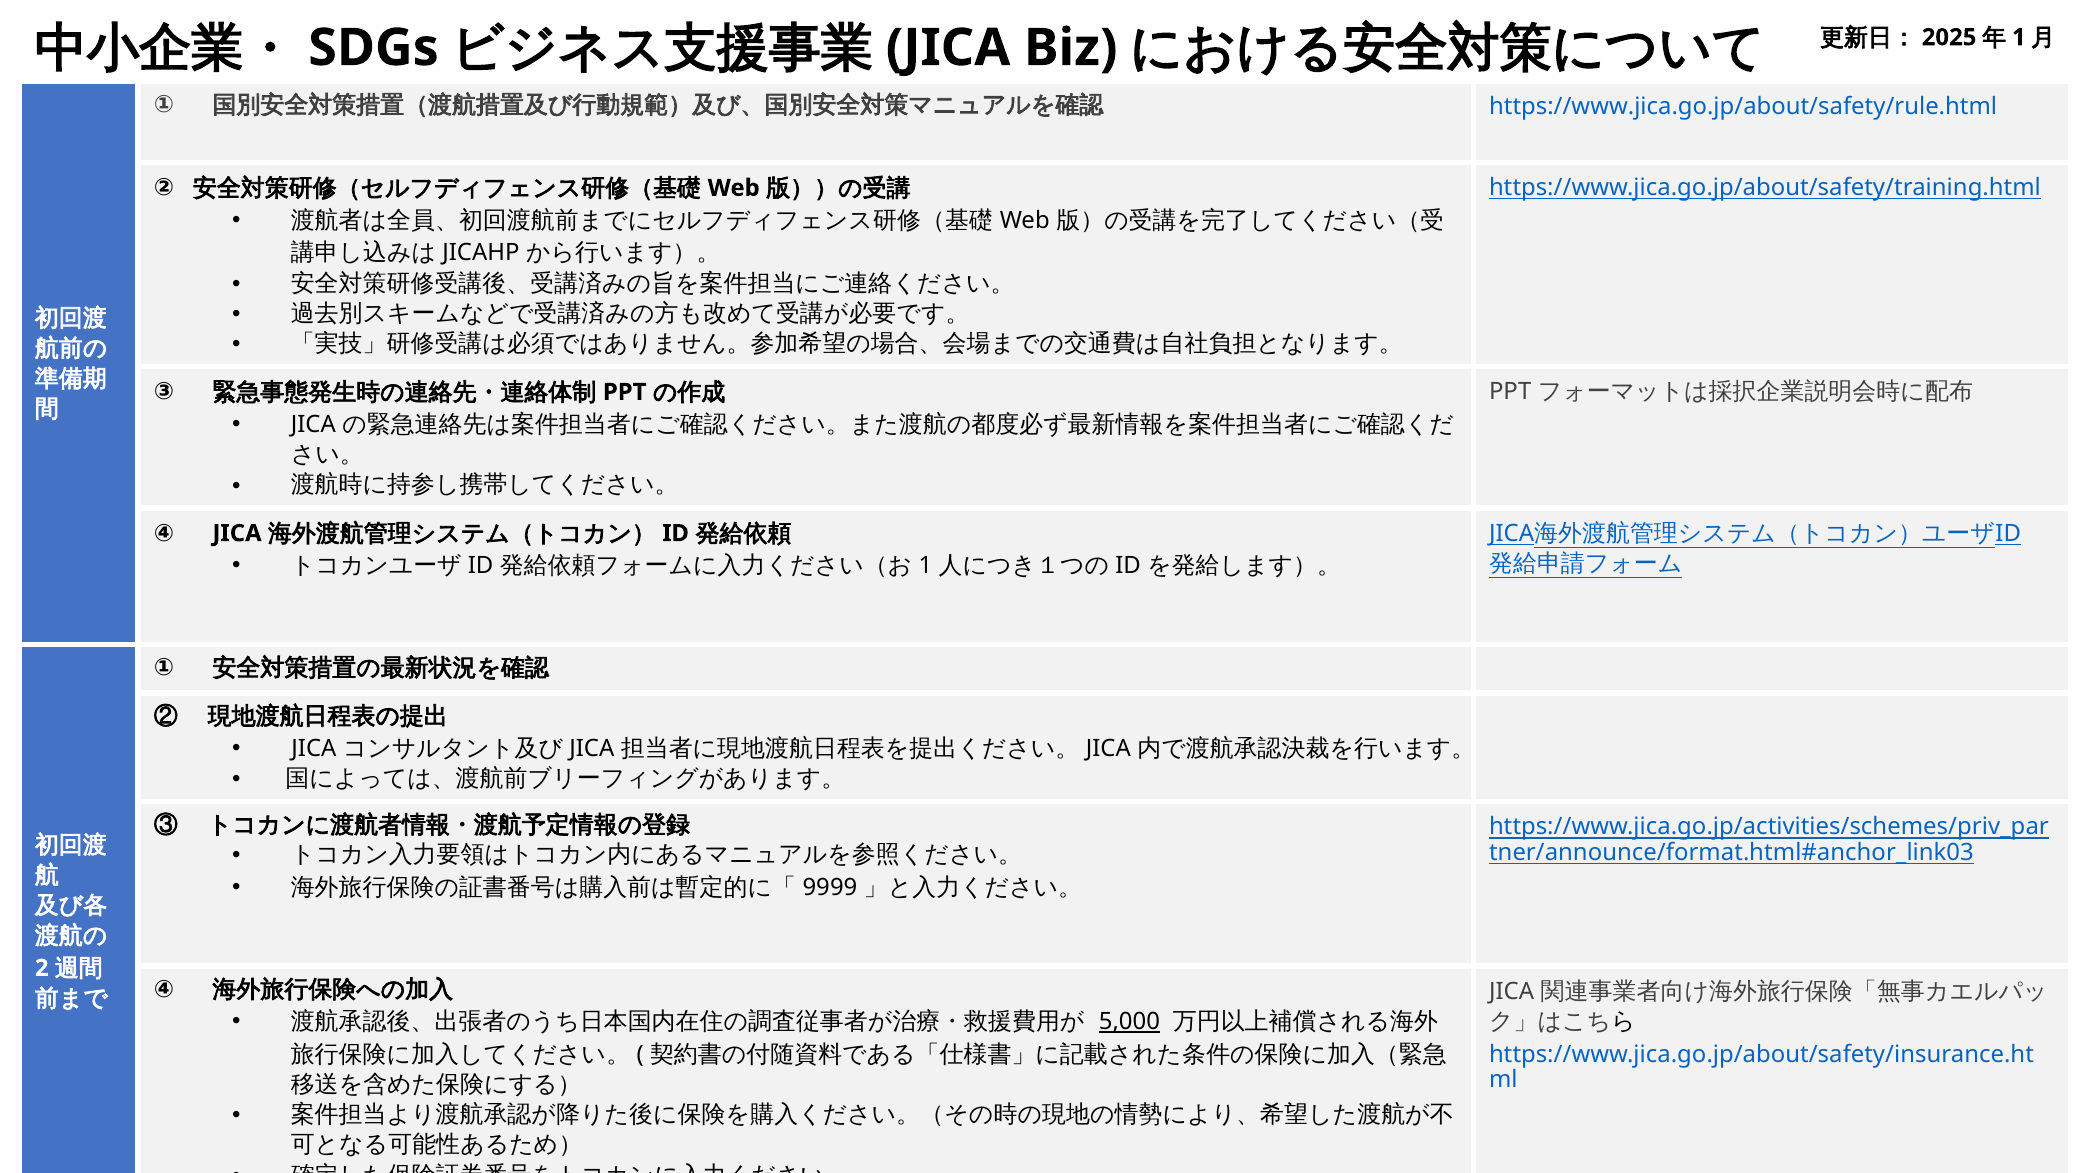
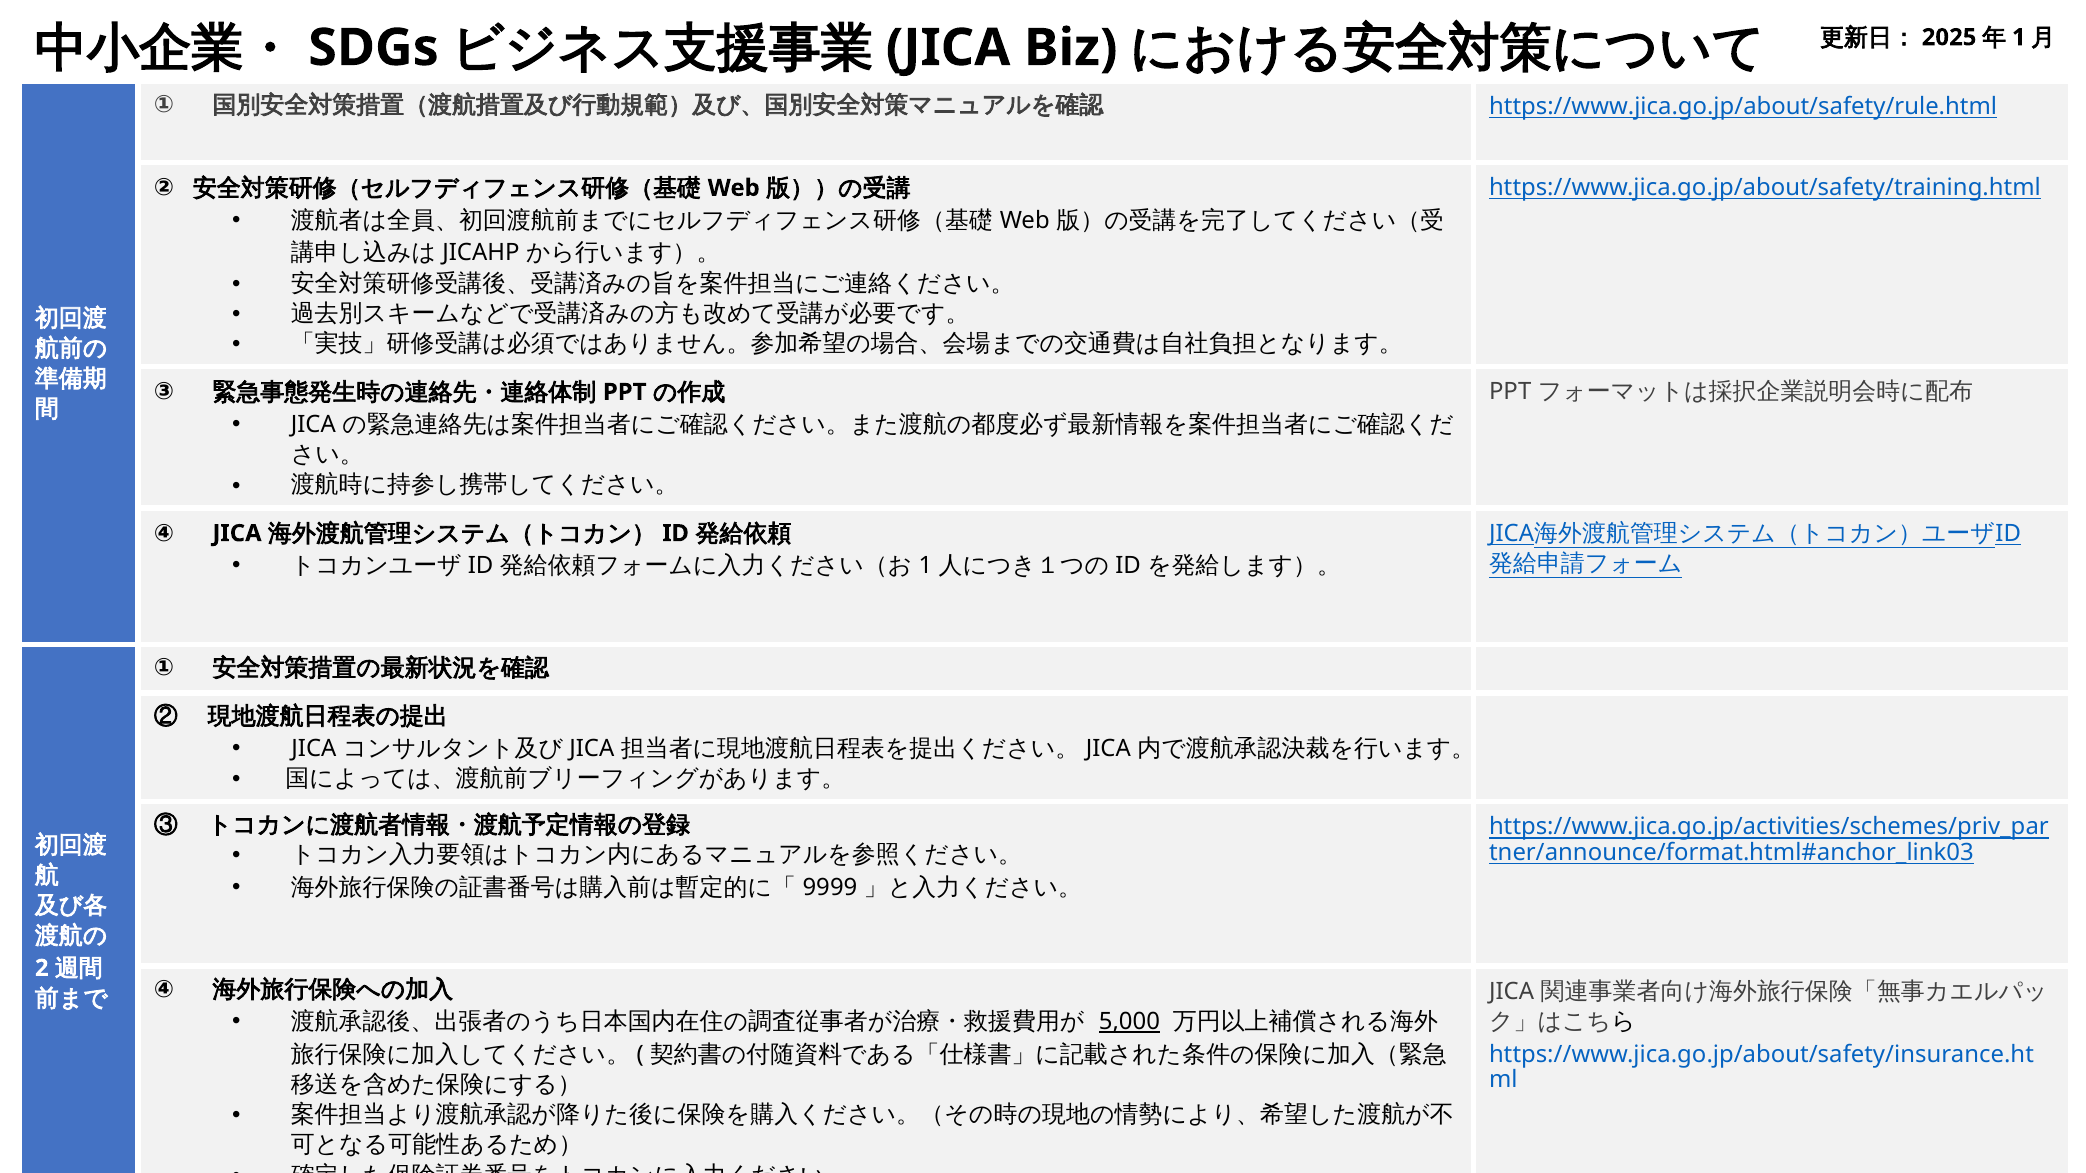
https://www.jica.go.jp/about/safety/rule.html underline: none -> present
